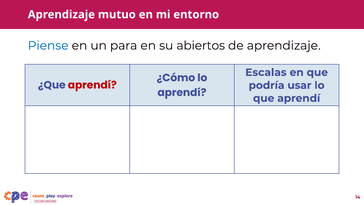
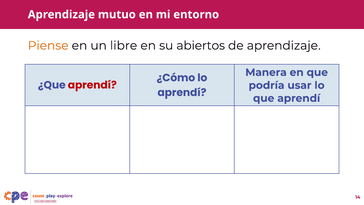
Piense colour: blue -> orange
para: para -> libre
Escalas: Escalas -> Manera
